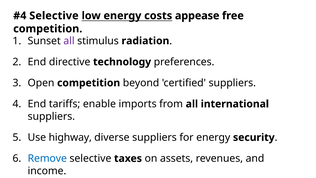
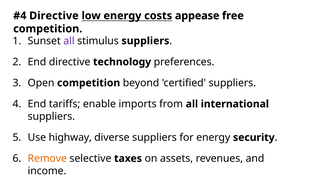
Selective at (54, 16): Selective -> Directive
stimulus radiation: radiation -> suppliers
Remove colour: blue -> orange
